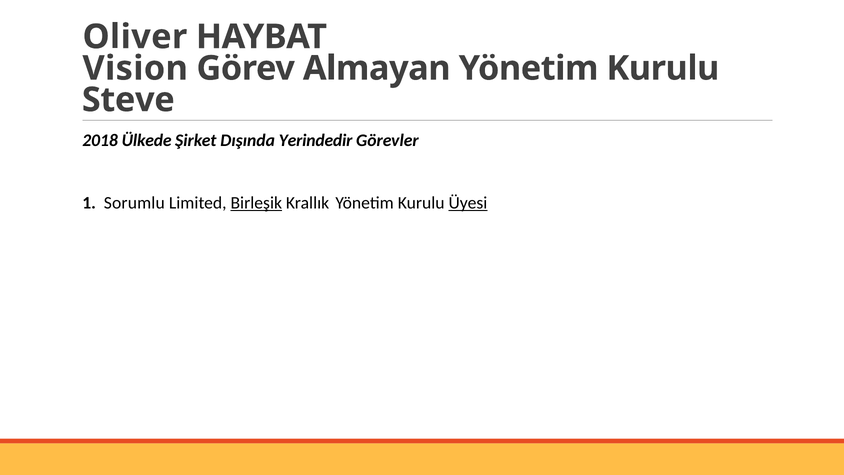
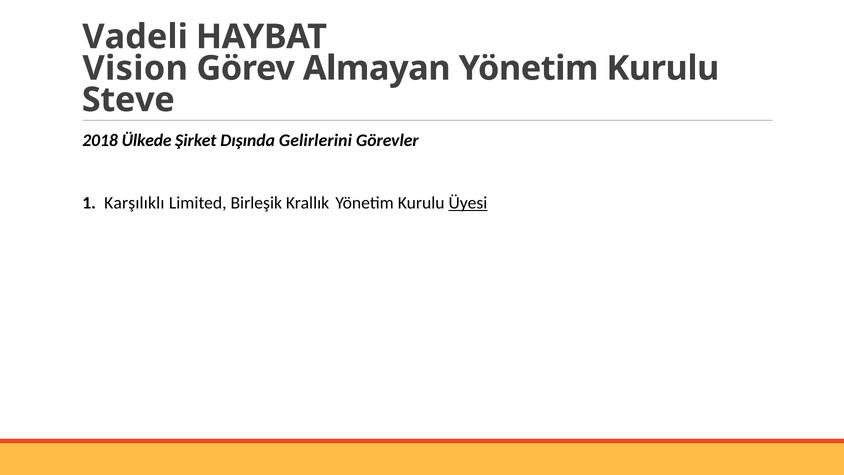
Oliver: Oliver -> Vadeli
Yerindedir: Yerindedir -> Gelirlerini
Sorumlu: Sorumlu -> Karşılıklı
Birleşik underline: present -> none
